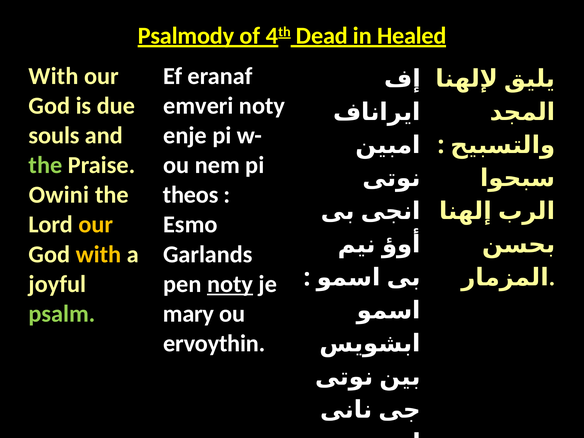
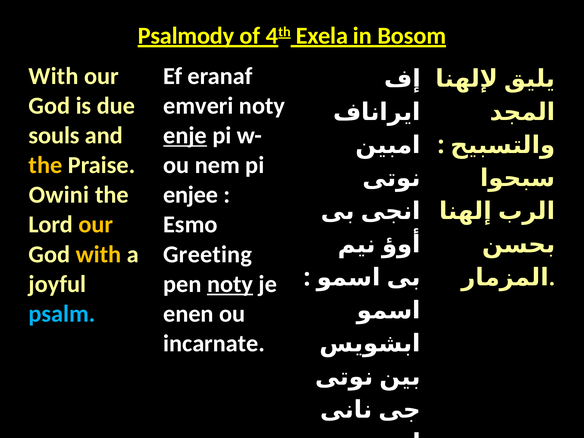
Dead: Dead -> Exela
Healed: Healed -> Bosom
enje underline: none -> present
the at (45, 165) colour: light green -> yellow
theos: theos -> enjee
Garlands: Garlands -> Greeting
psalm colour: light green -> light blue
mary: mary -> enen
ervoythin: ervoythin -> incarnate
